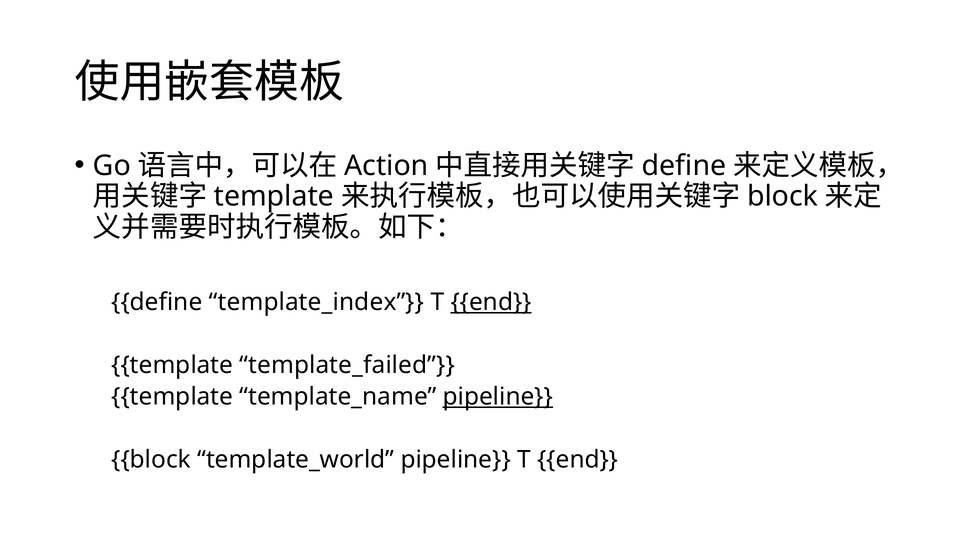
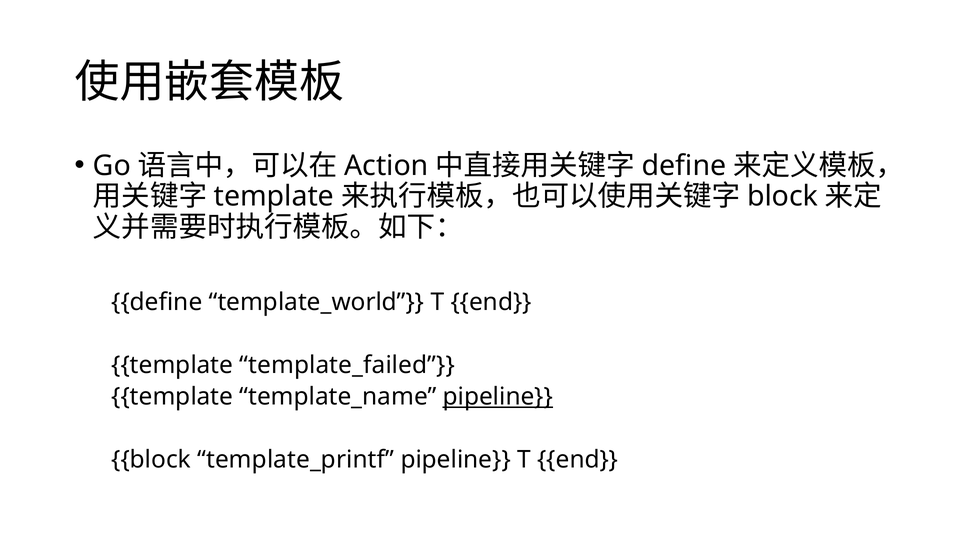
template_index: template_index -> template_world
end at (491, 302) underline: present -> none
template_world: template_world -> template_printf
